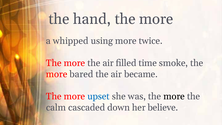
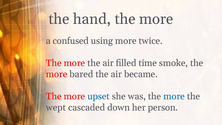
whipped: whipped -> confused
more at (174, 96) colour: black -> blue
calm: calm -> wept
believe: believe -> person
